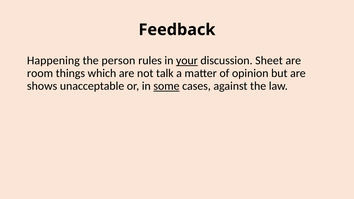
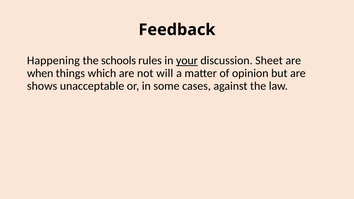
person: person -> schools
room: room -> when
talk: talk -> will
some underline: present -> none
